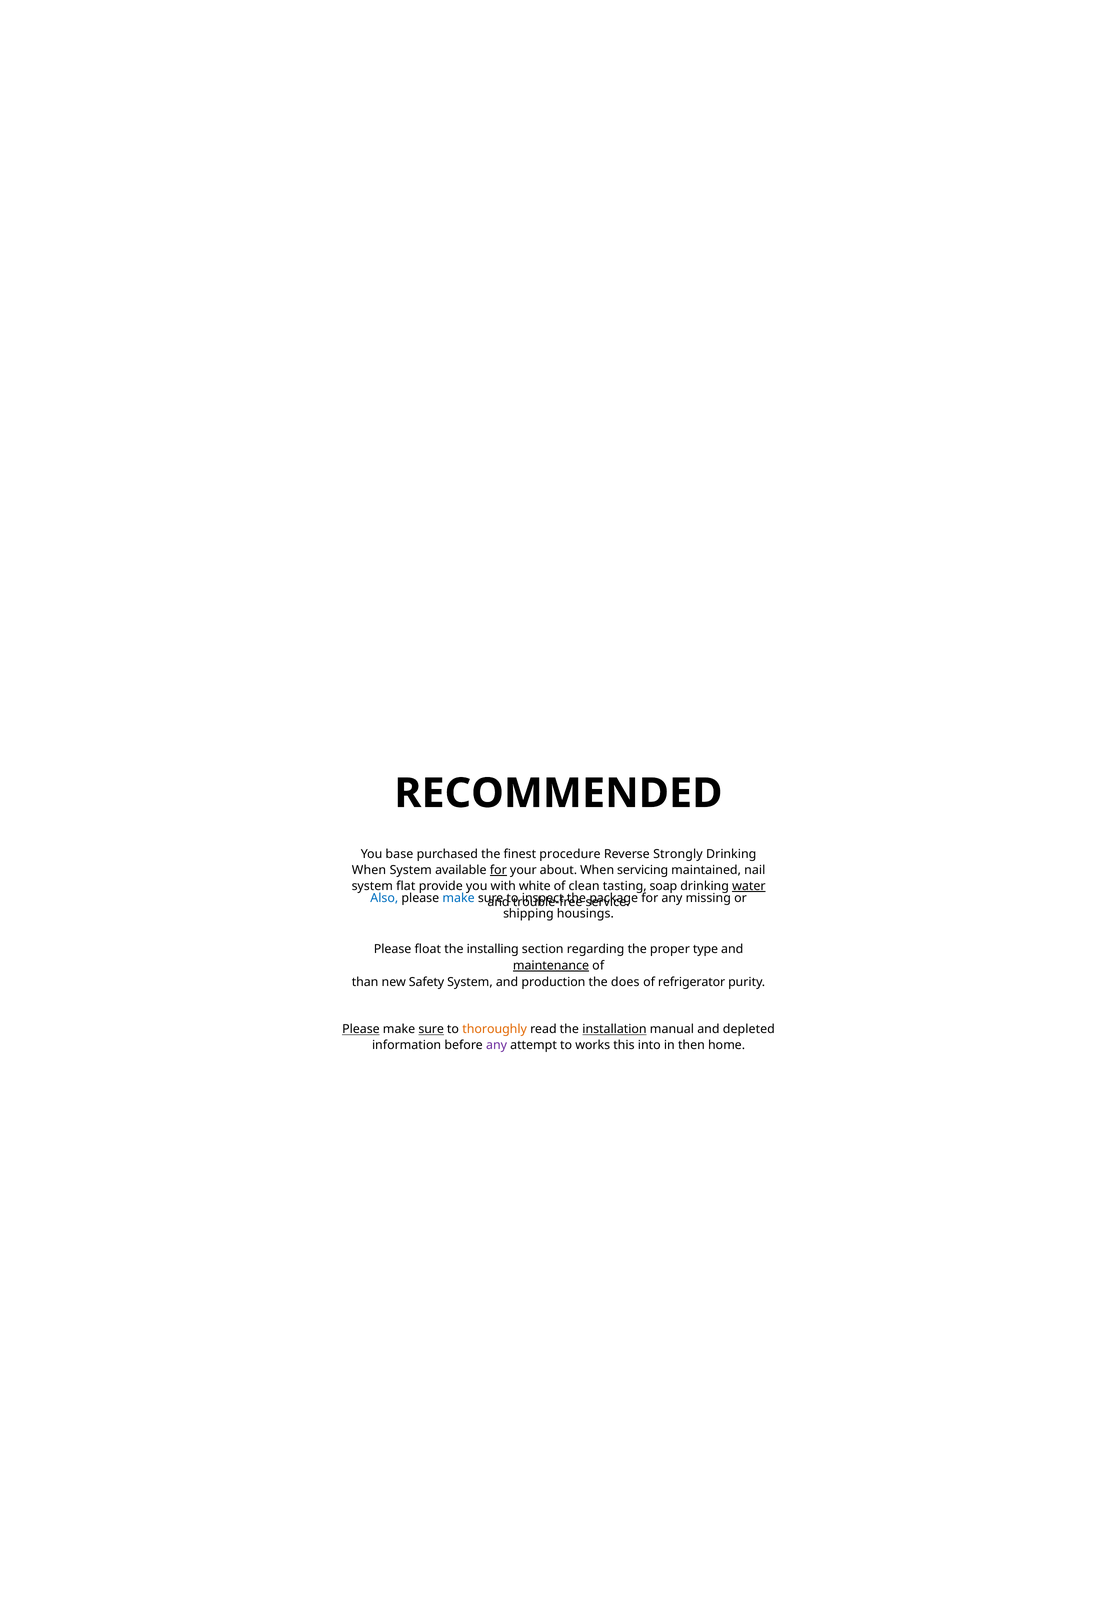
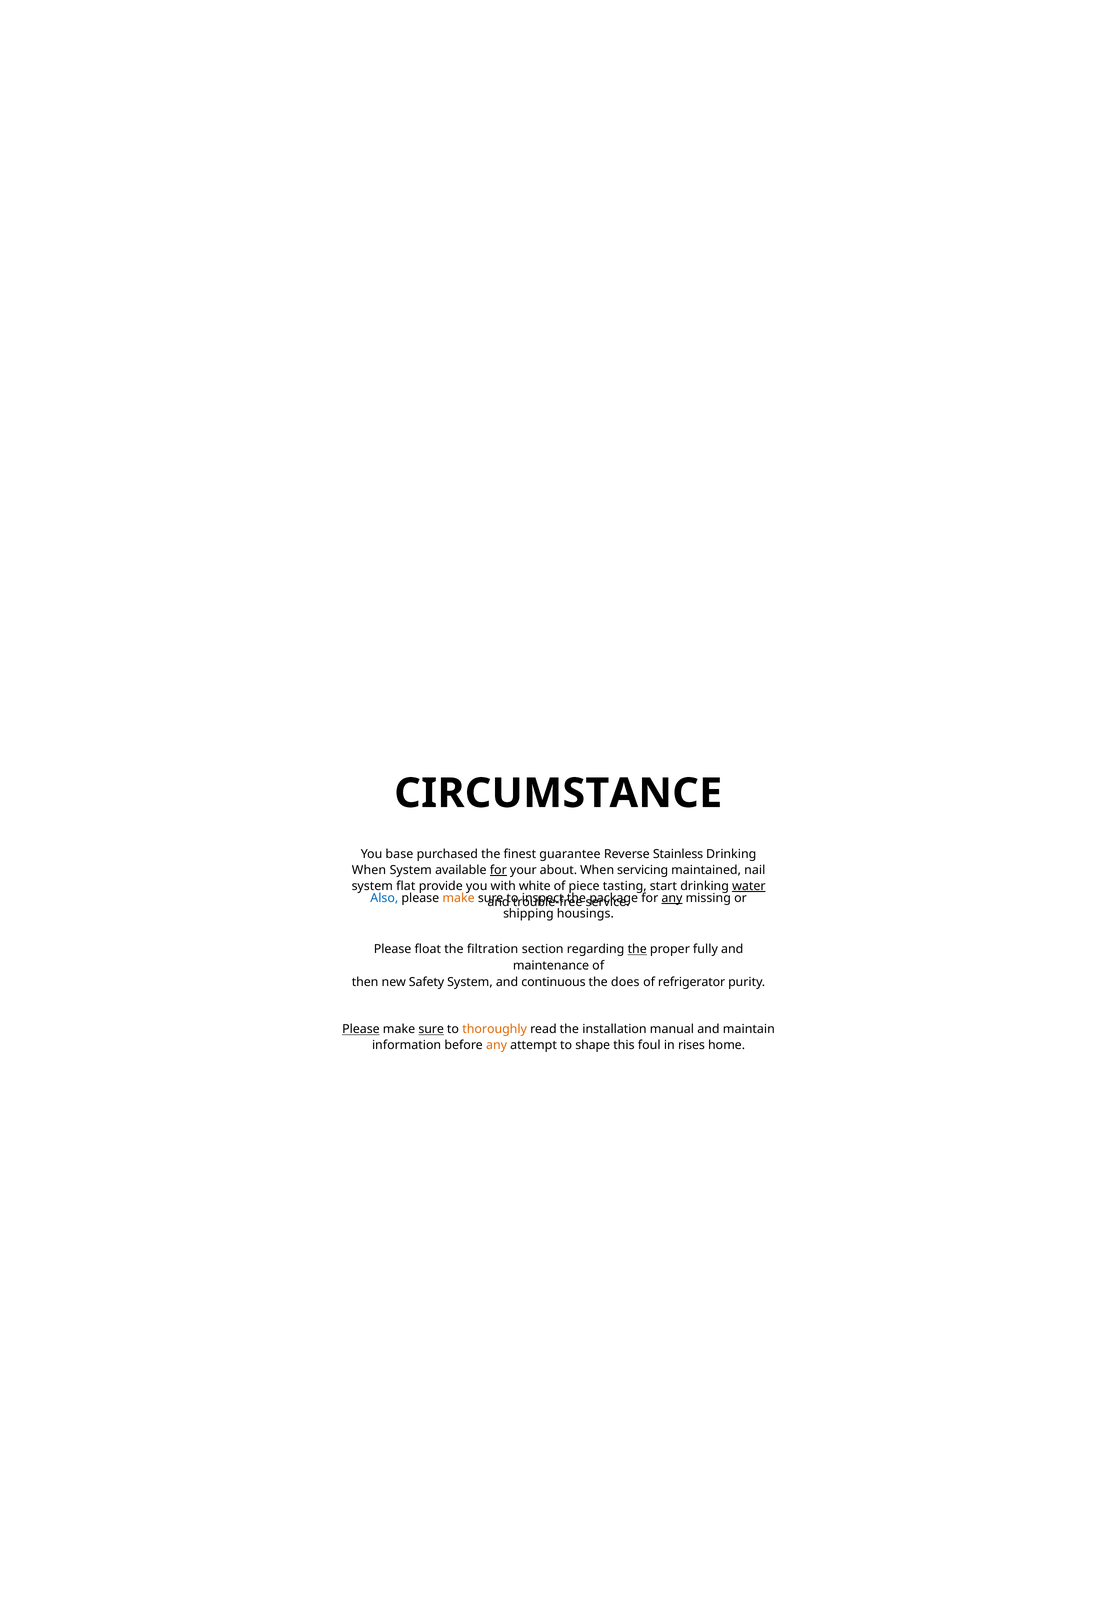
RECOMMENDED: RECOMMENDED -> CIRCUMSTANCE
procedure: procedure -> guarantee
Strongly: Strongly -> Stainless
clean: clean -> piece
soap: soap -> start
make at (459, 898) colour: blue -> orange
any at (672, 898) underline: none -> present
installing: installing -> filtration
the at (637, 949) underline: none -> present
type: type -> fully
maintenance underline: present -> none
than: than -> then
production: production -> continuous
installation underline: present -> none
depleted: depleted -> maintain
any at (497, 1045) colour: purple -> orange
works: works -> shape
into: into -> foul
then: then -> rises
